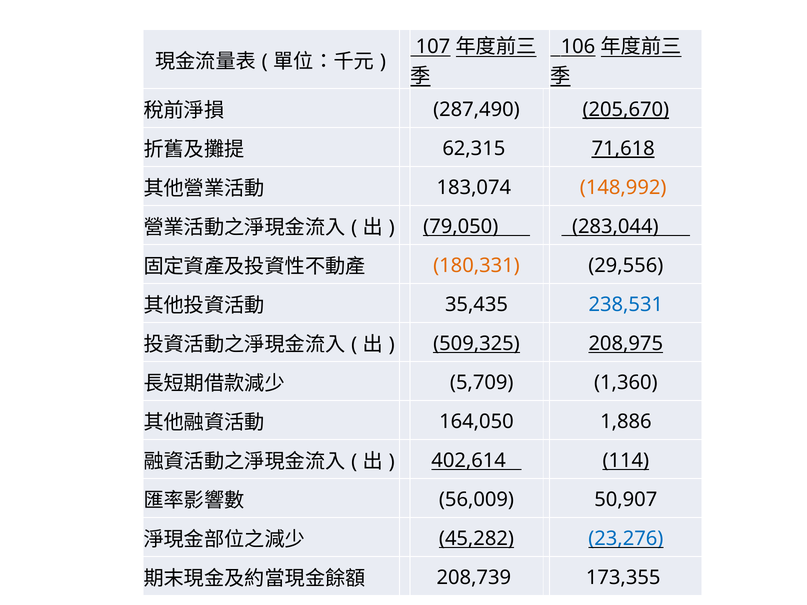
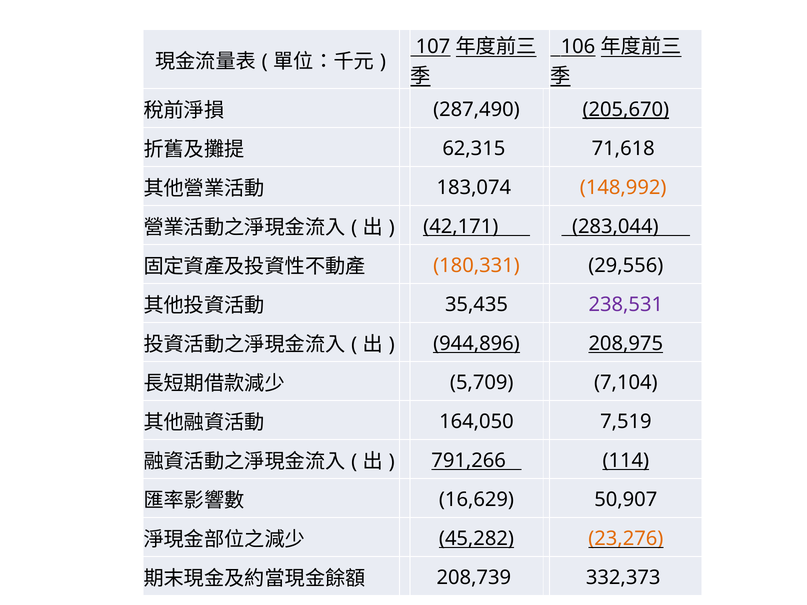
71,618 underline: present -> none
79,050: 79,050 -> 42,171
238,531 colour: blue -> purple
509,325: 509,325 -> 944,896
1,360: 1,360 -> 7,104
1,886: 1,886 -> 7,519
402,614: 402,614 -> 791,266
56,009: 56,009 -> 16,629
23,276 colour: blue -> orange
173,355: 173,355 -> 332,373
